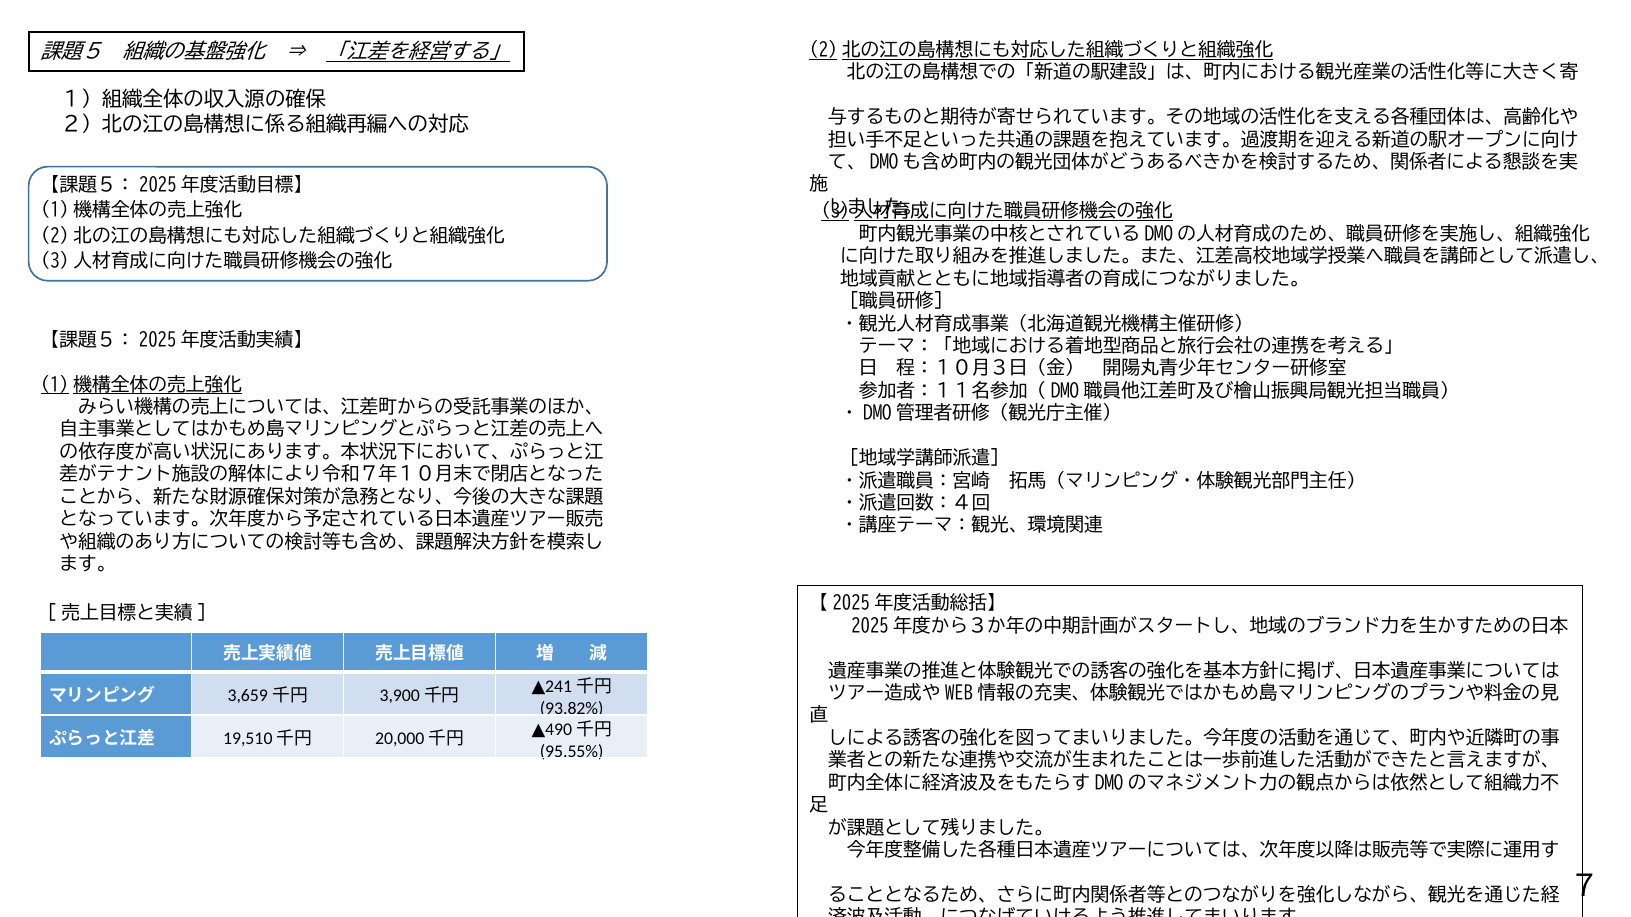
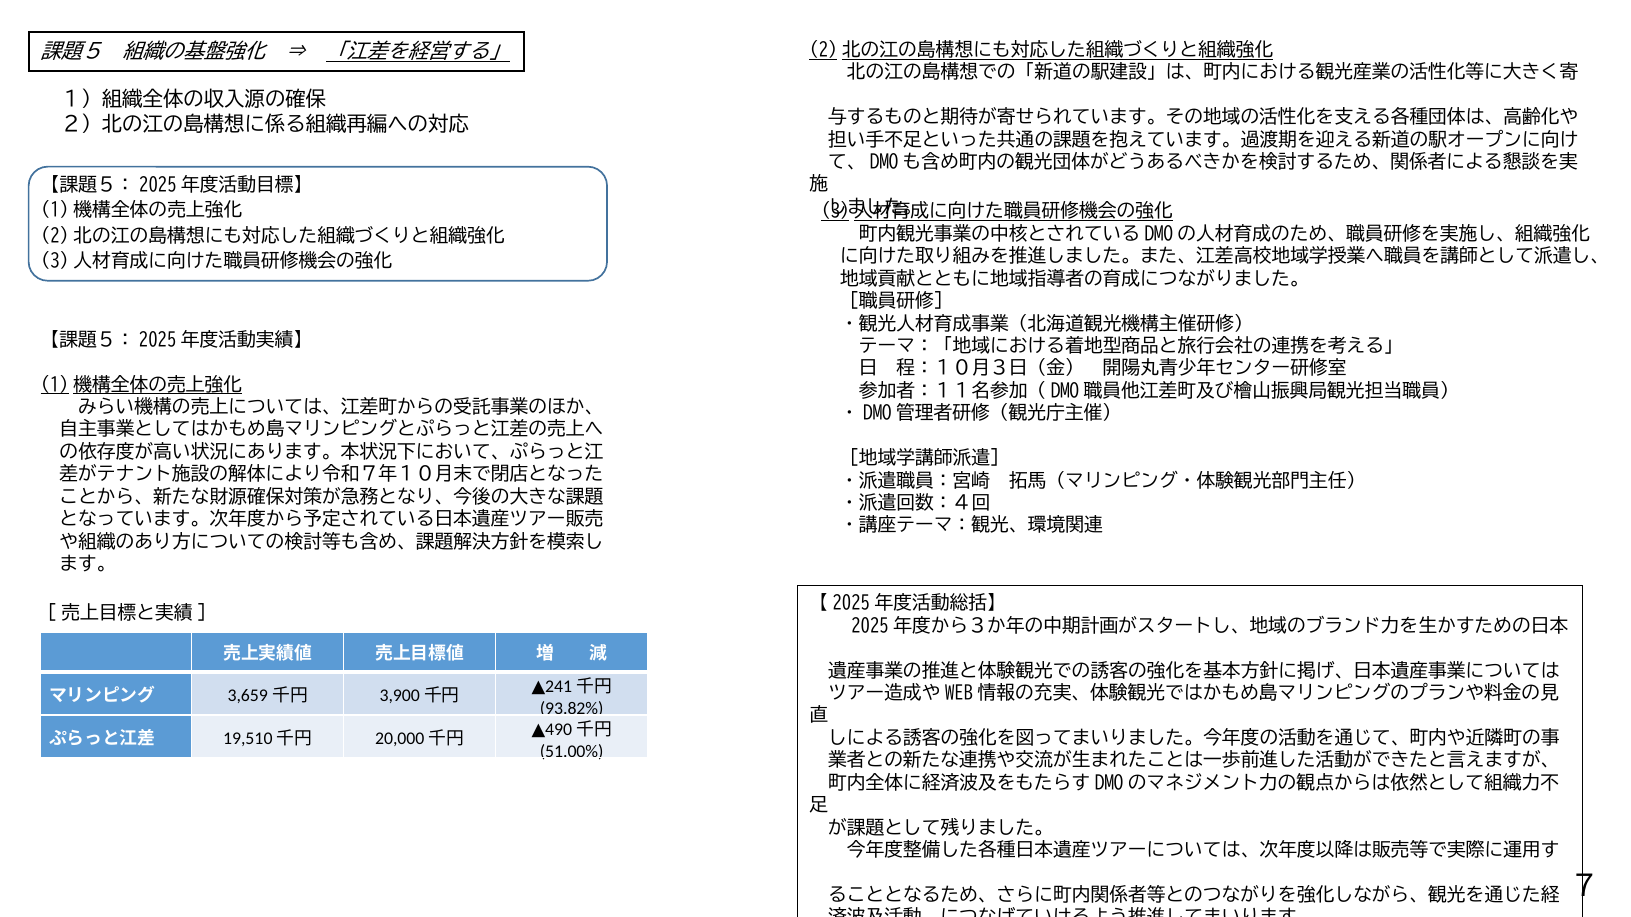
95.55%: 95.55% -> 51.00%
